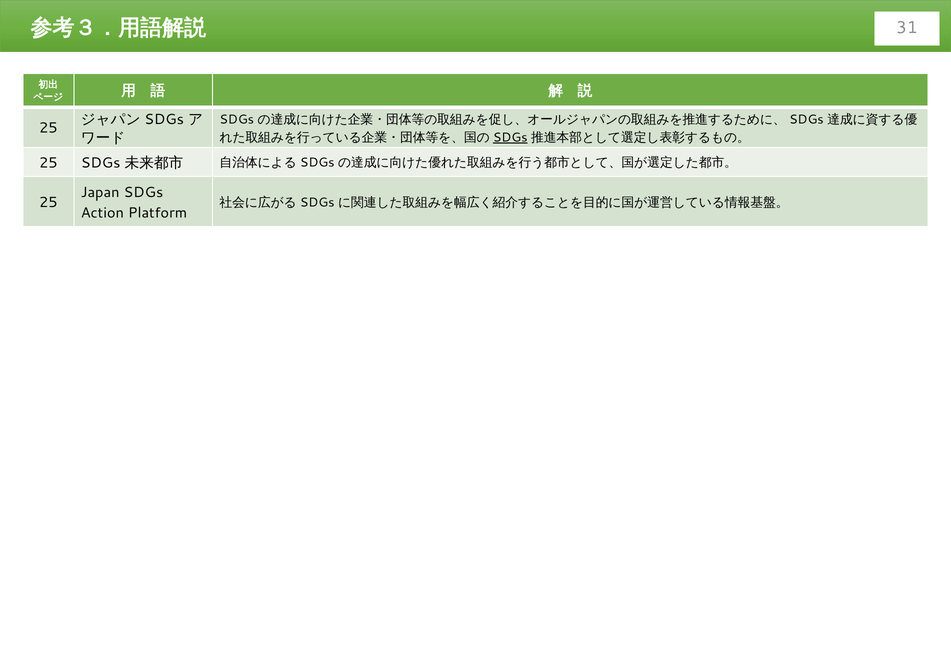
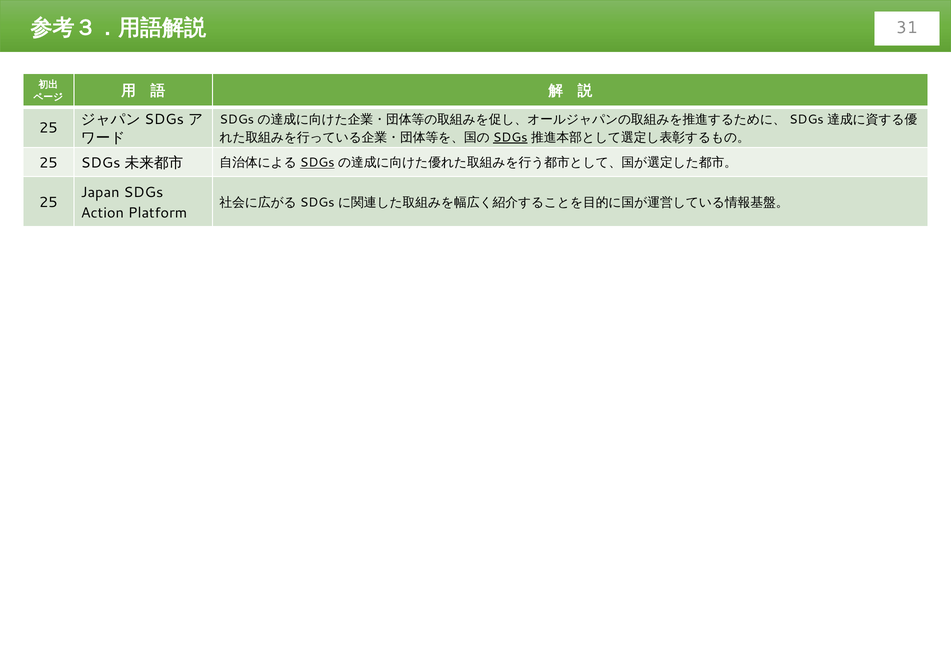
SDGs at (317, 163) underline: none -> present
